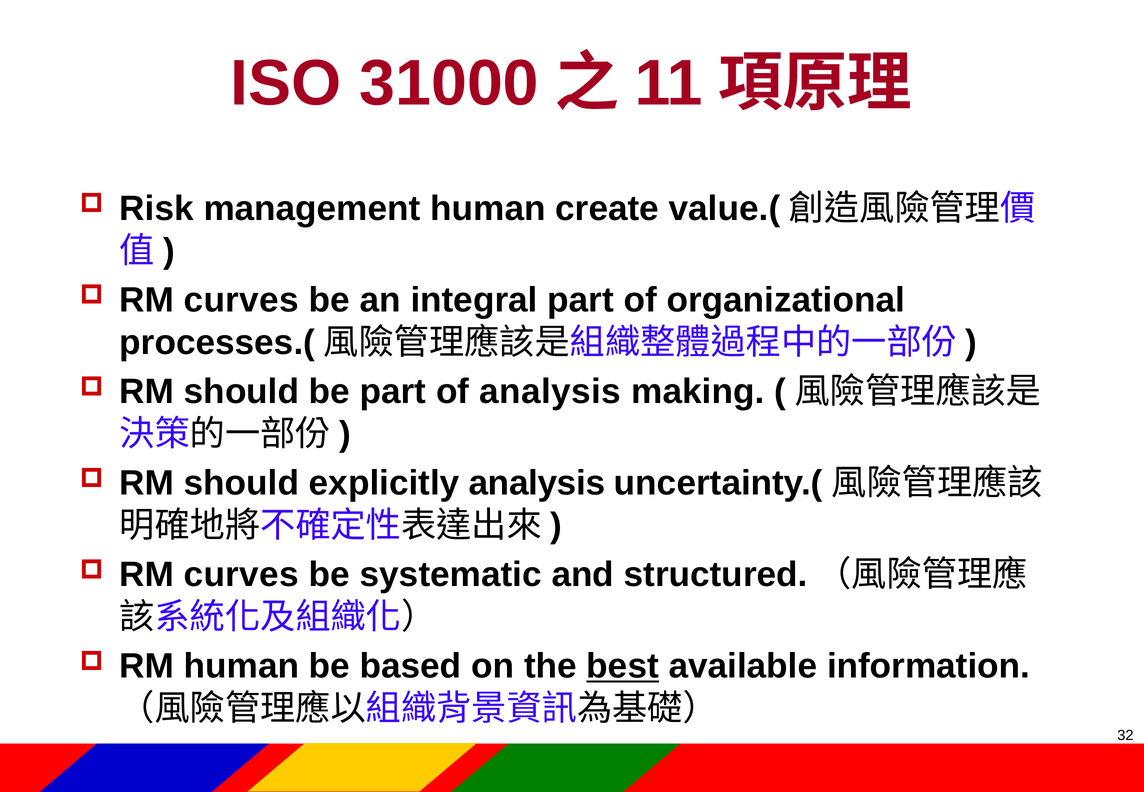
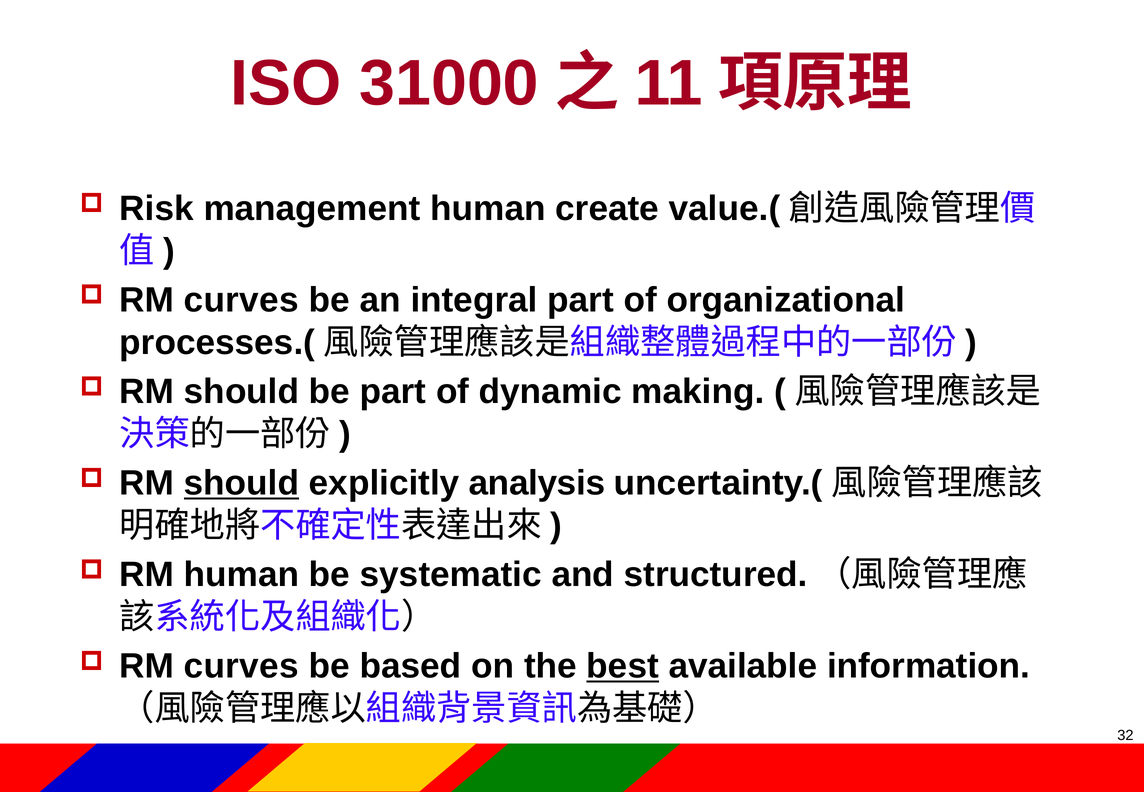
of analysis: analysis -> dynamic
should at (241, 483) underline: none -> present
curves at (241, 575): curves -> human
human at (241, 666): human -> curves
